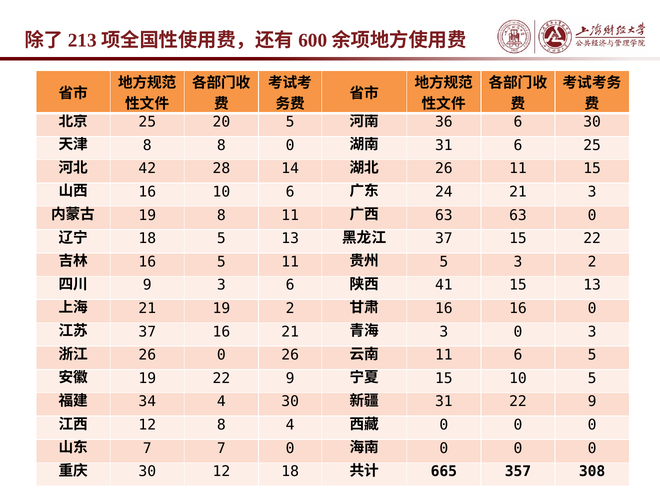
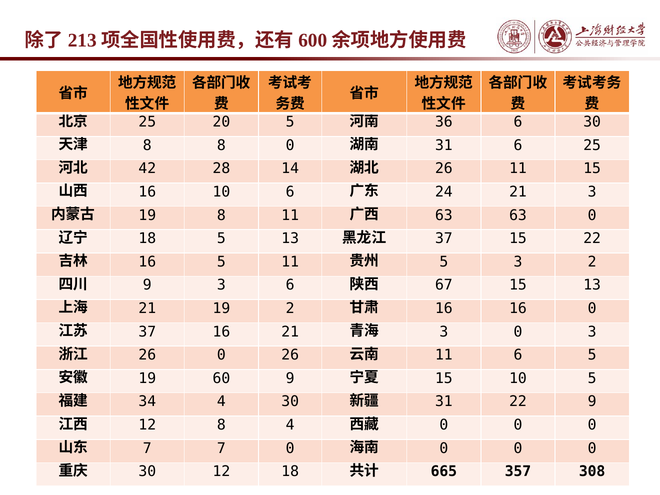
41: 41 -> 67
19 22: 22 -> 60
